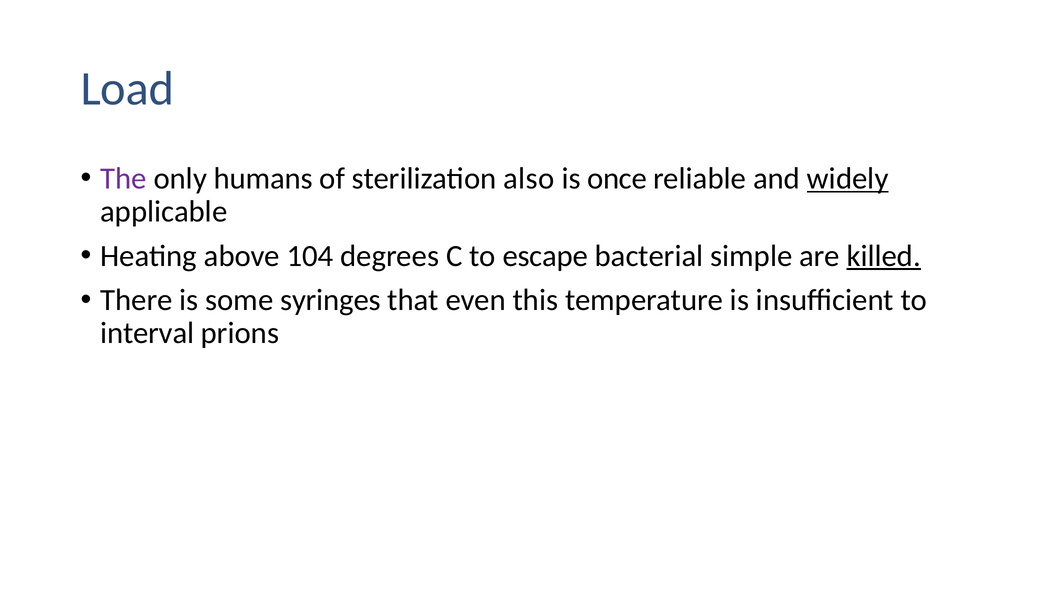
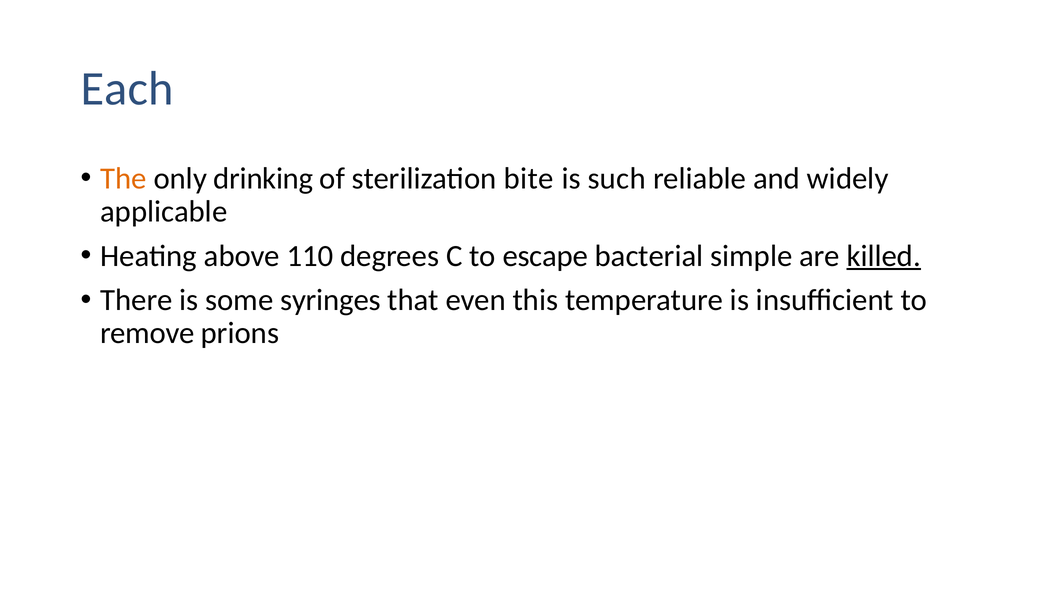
Load: Load -> Each
The colour: purple -> orange
humans: humans -> drinking
also: also -> bite
once: once -> such
widely underline: present -> none
104: 104 -> 110
interval: interval -> remove
